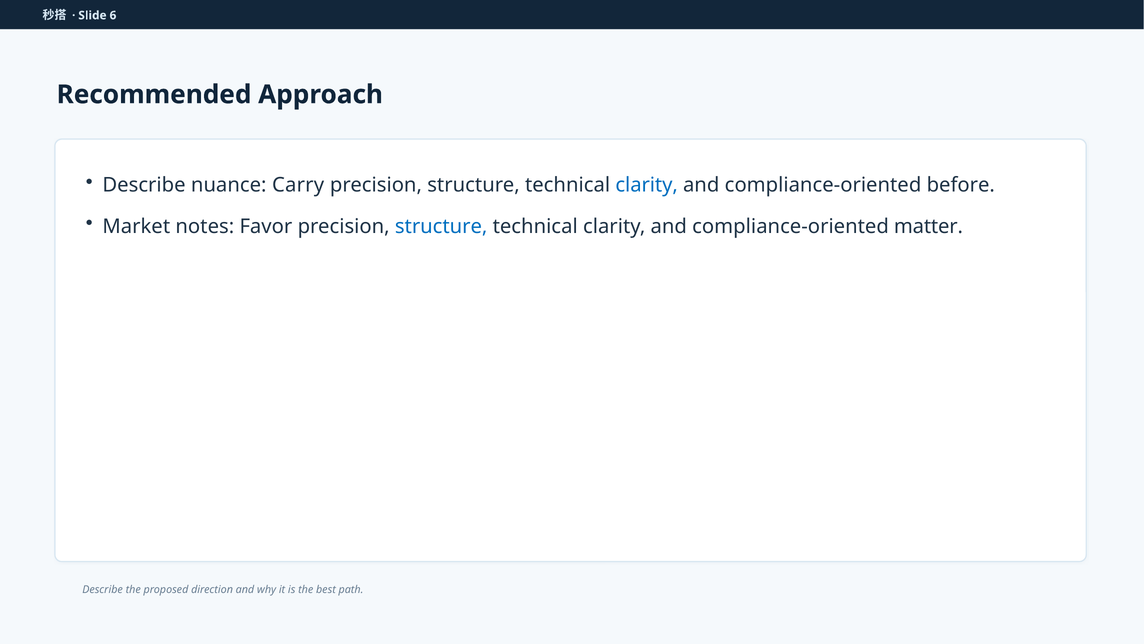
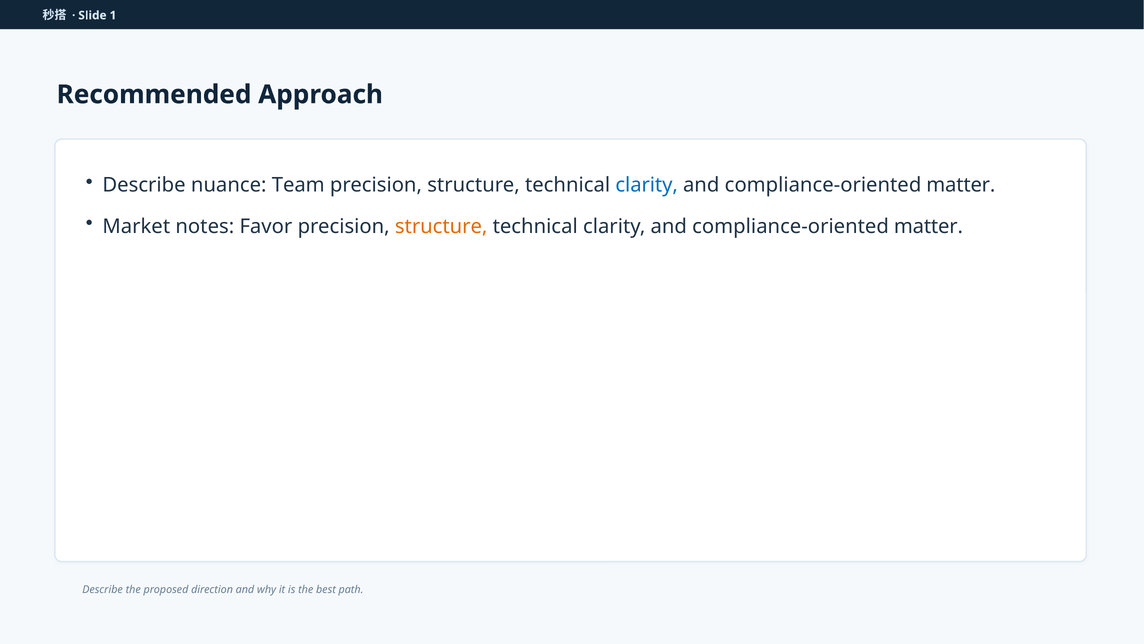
6: 6 -> 1
Carry: Carry -> Team
before at (961, 185): before -> matter
structure at (441, 226) colour: blue -> orange
